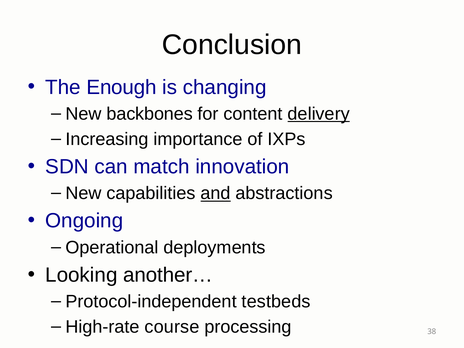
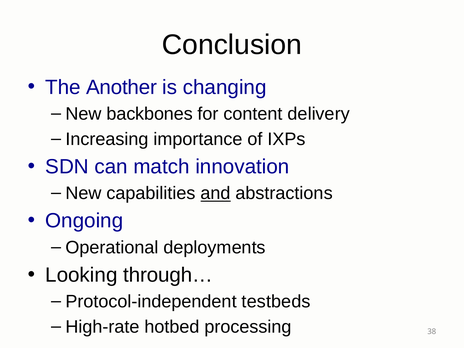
Enough: Enough -> Another
delivery underline: present -> none
another…: another… -> through…
course: course -> hotbed
